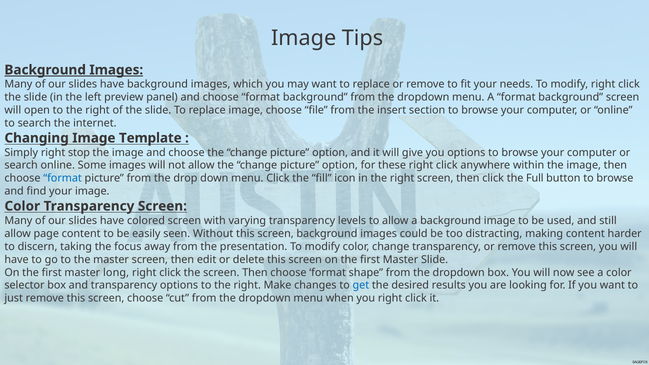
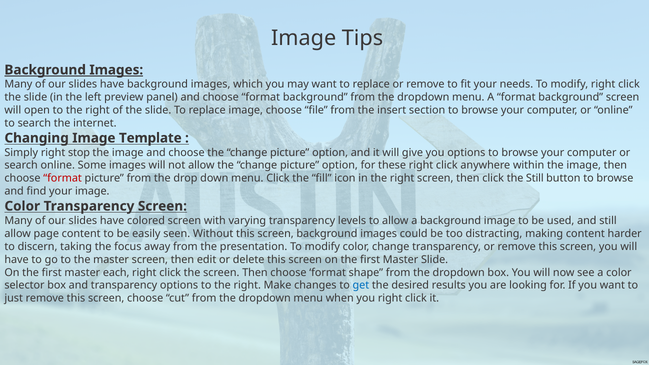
format at (63, 178) colour: blue -> red
the Full: Full -> Still
long: long -> each
